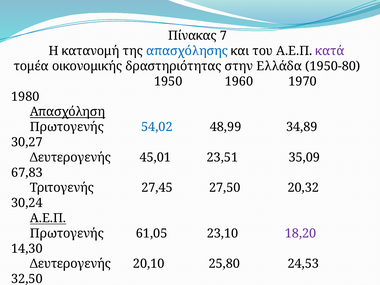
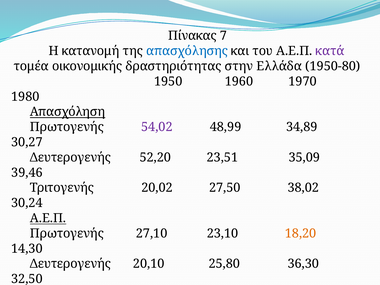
54,02 colour: blue -> purple
45,01: 45,01 -> 52,20
67,83: 67,83 -> 39,46
27,45: 27,45 -> 20,02
20,32: 20,32 -> 38,02
61,05: 61,05 -> 27,10
18,20 colour: purple -> orange
24,53: 24,53 -> 36,30
